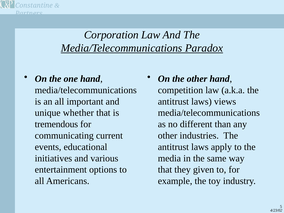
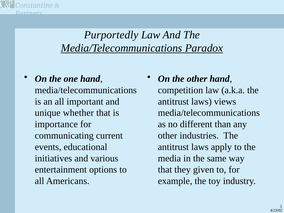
Corporation: Corporation -> Purportedly
tremendous: tremendous -> importance
